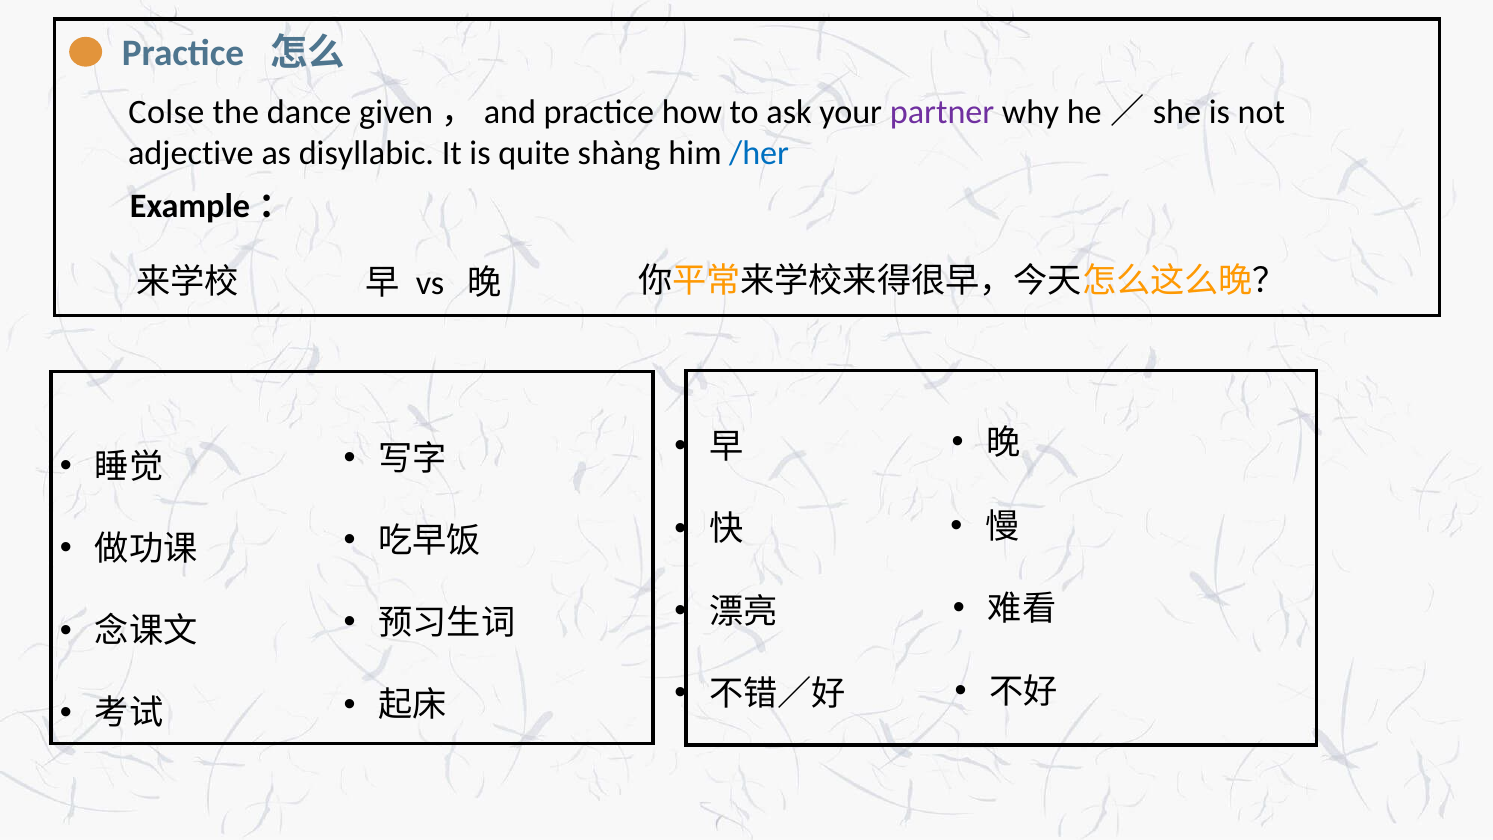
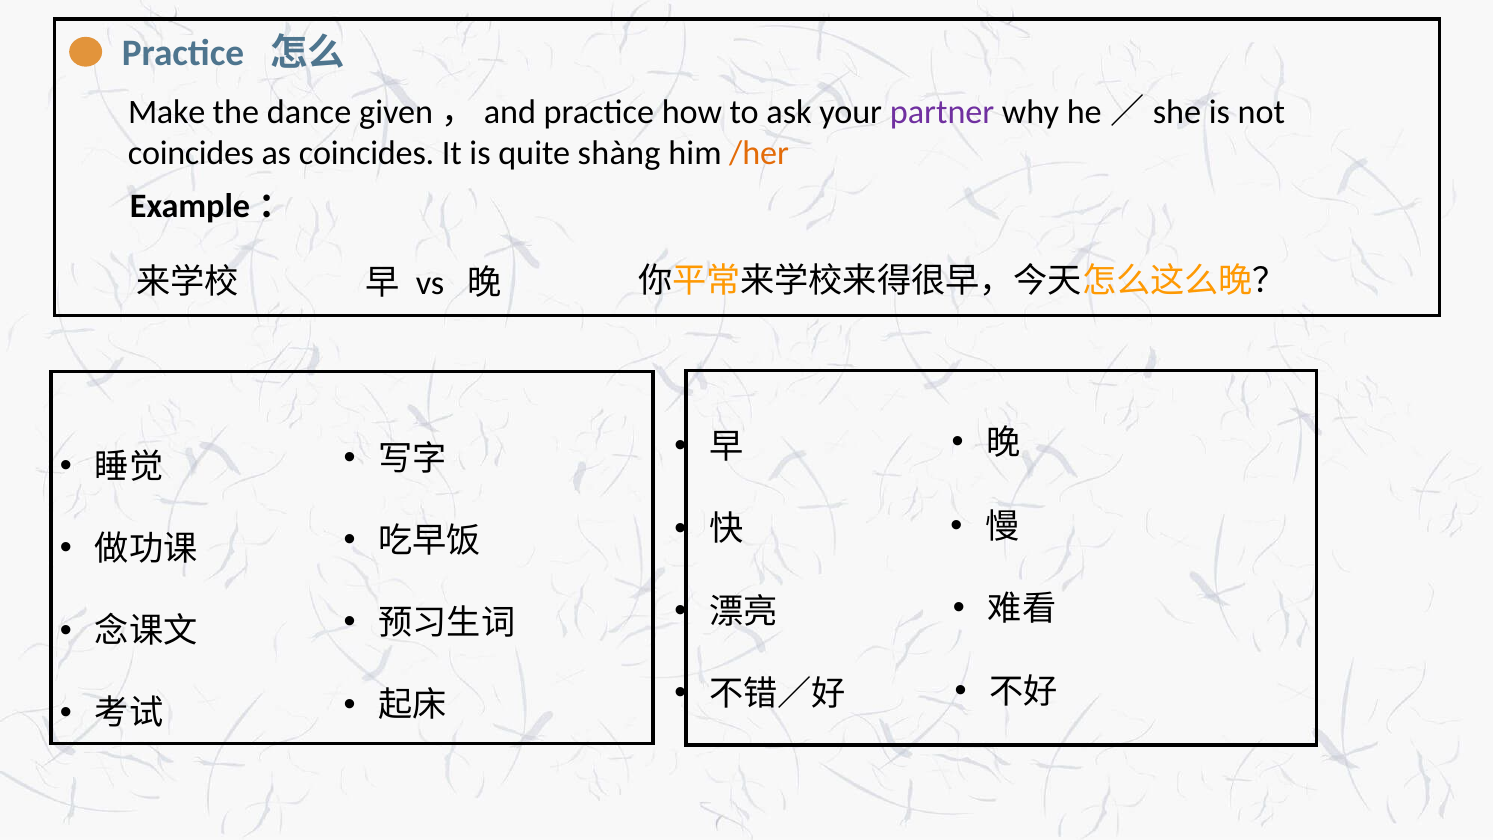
Colse: Colse -> Make
adjective at (191, 153): adjective -> coincides
as disyllabic: disyllabic -> coincides
/her colour: blue -> orange
